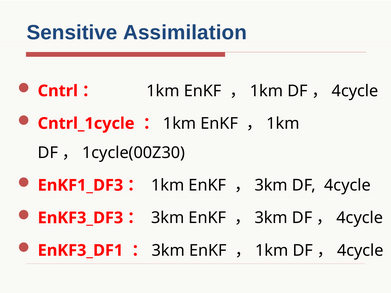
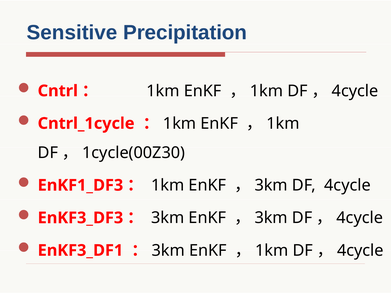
Assimilation: Assimilation -> Precipitation
